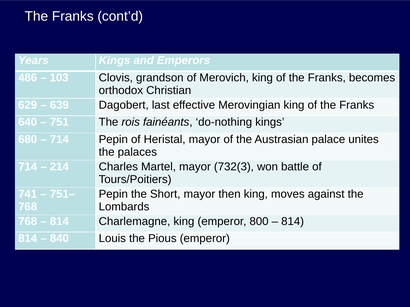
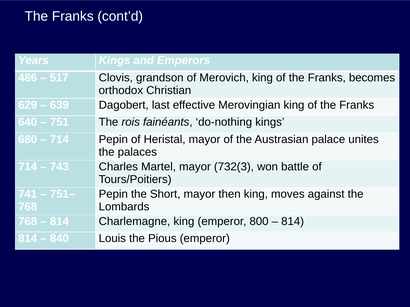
103: 103 -> 517
214: 214 -> 743
